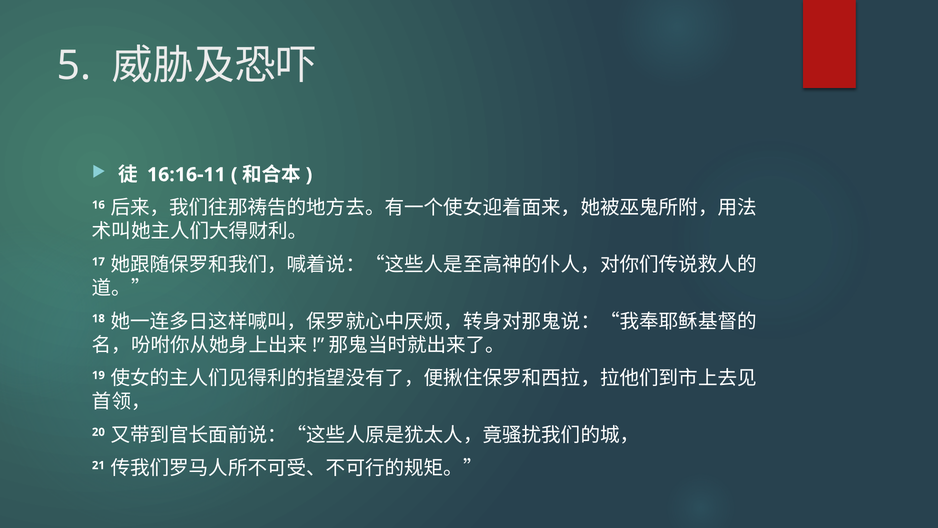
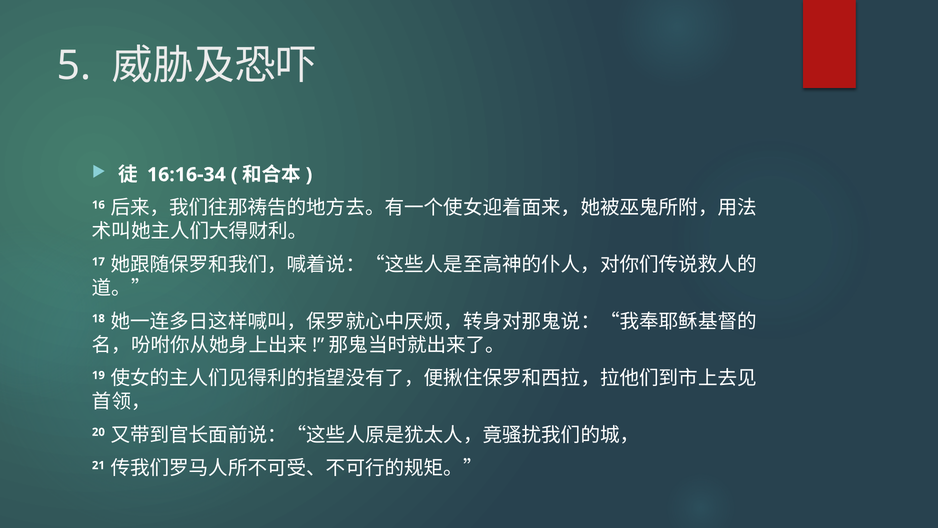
16:16-11: 16:16-11 -> 16:16-34
